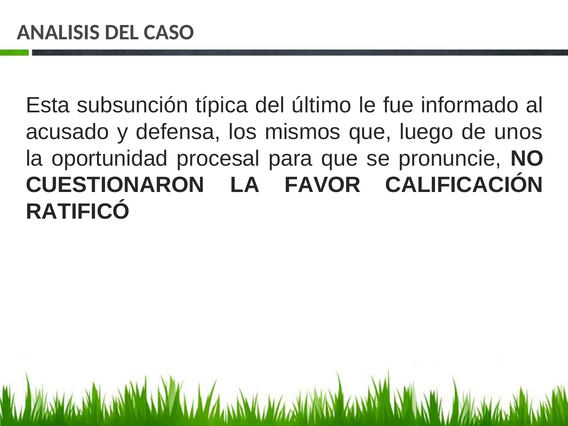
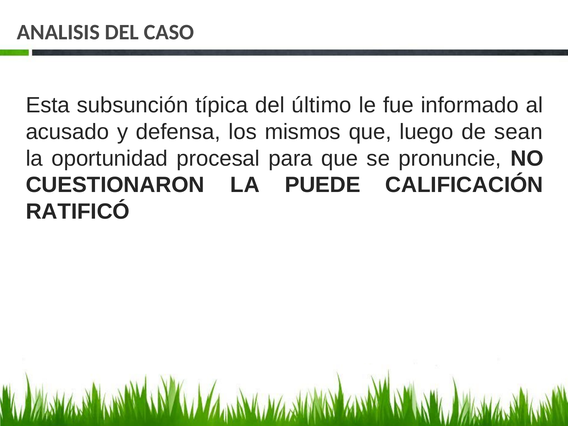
unos: unos -> sean
FAVOR: FAVOR -> PUEDE
